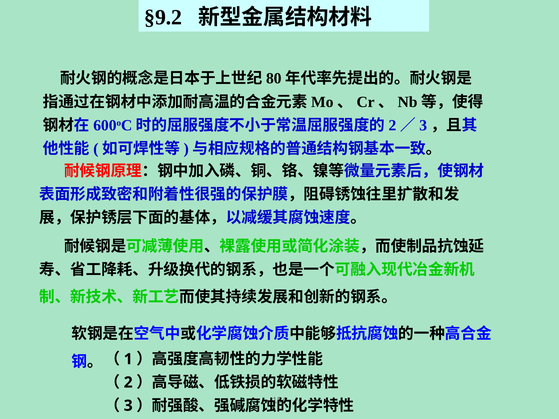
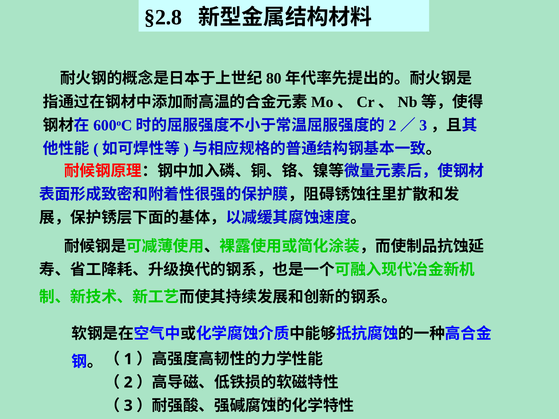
§9.2: §9.2 -> §2.8
